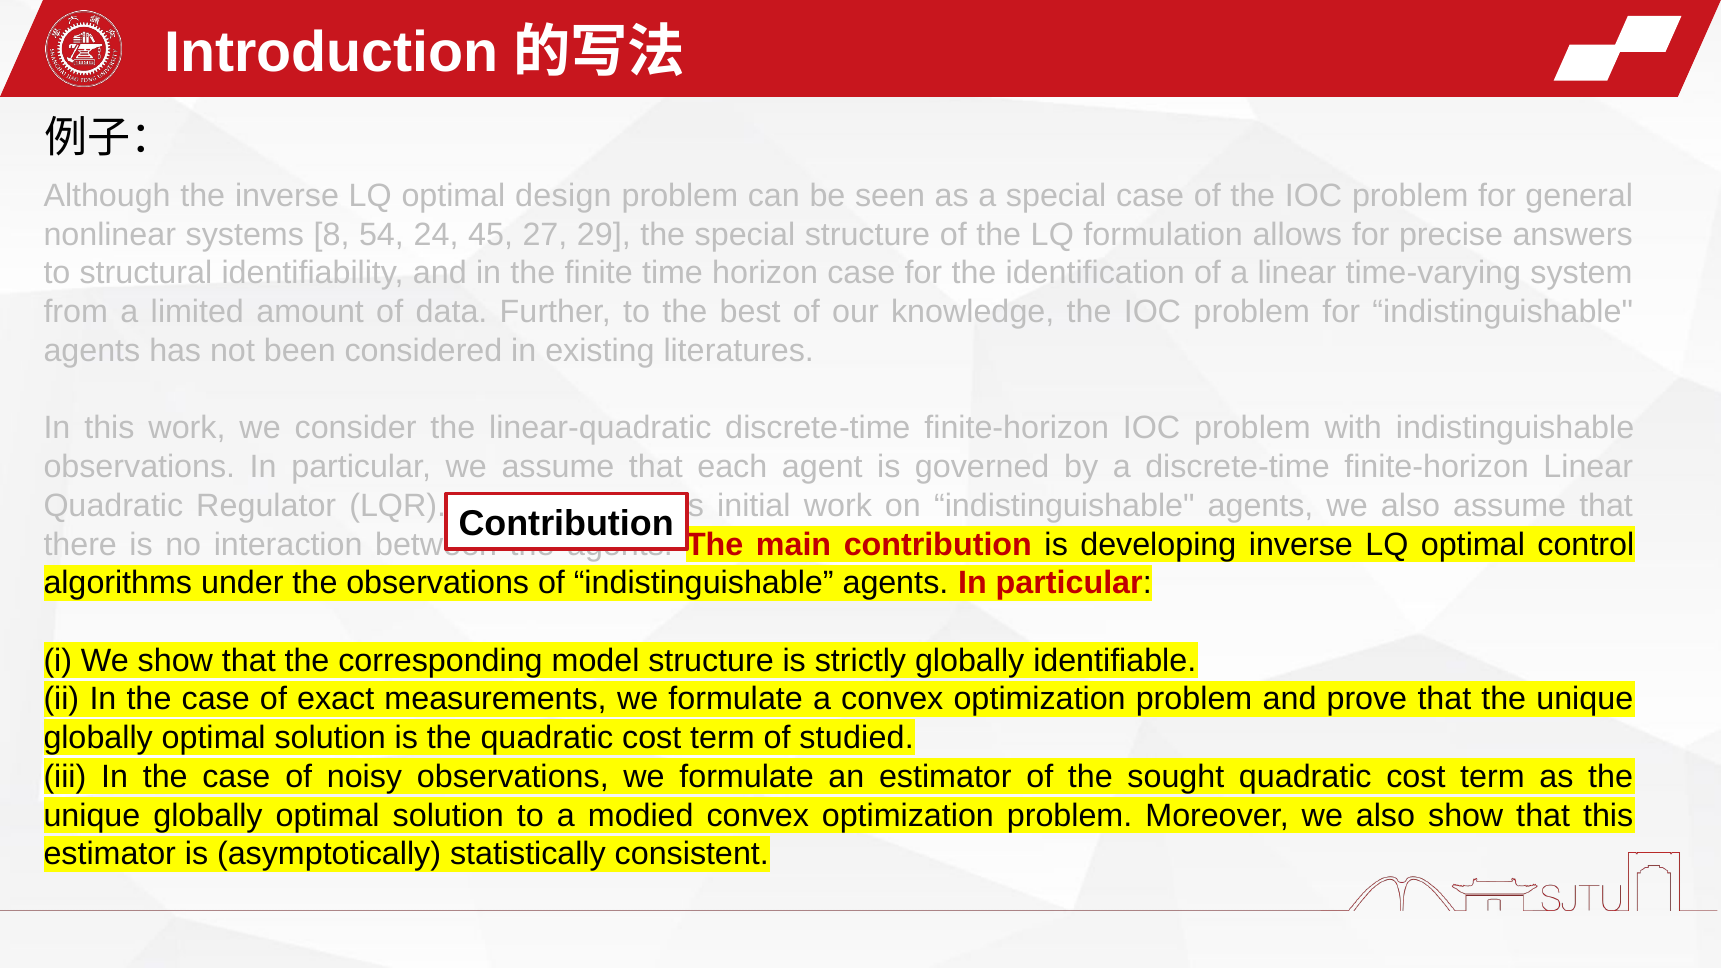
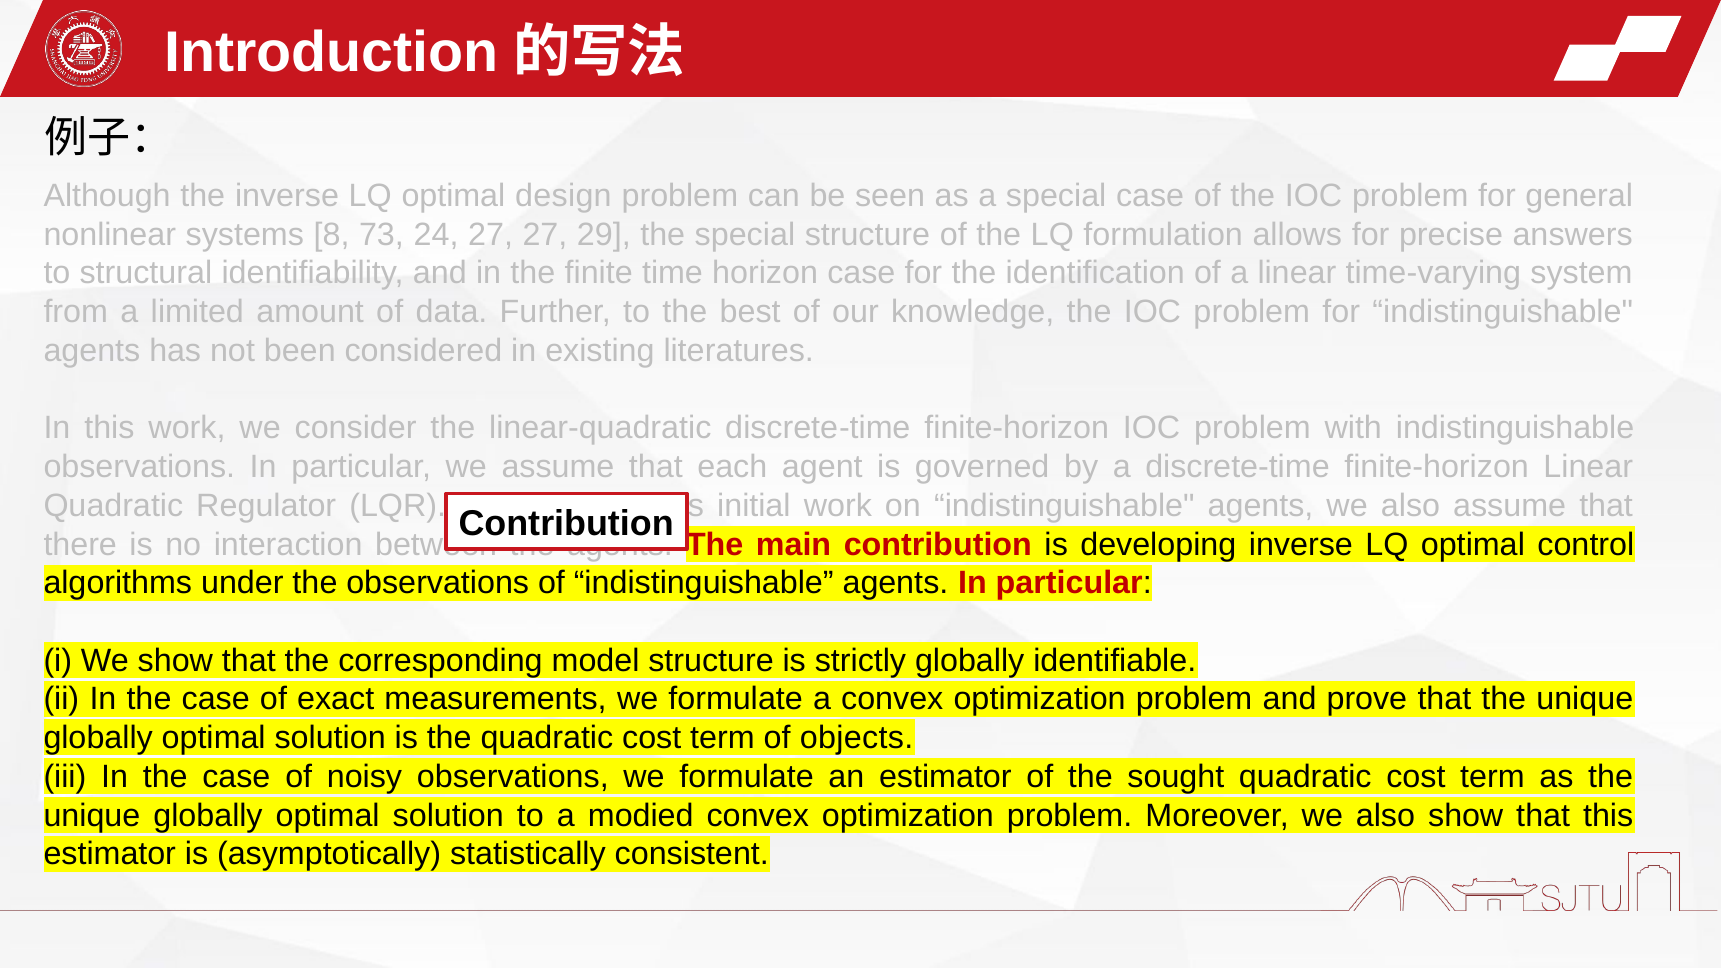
54: 54 -> 73
24 45: 45 -> 27
studied: studied -> objects
